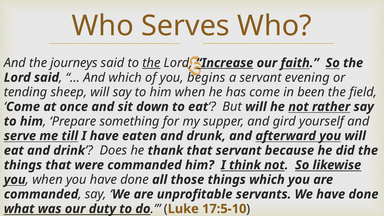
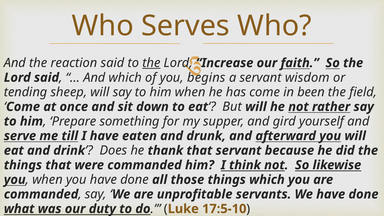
journeys: journeys -> reaction
Increase underline: present -> none
evening: evening -> wisdom
